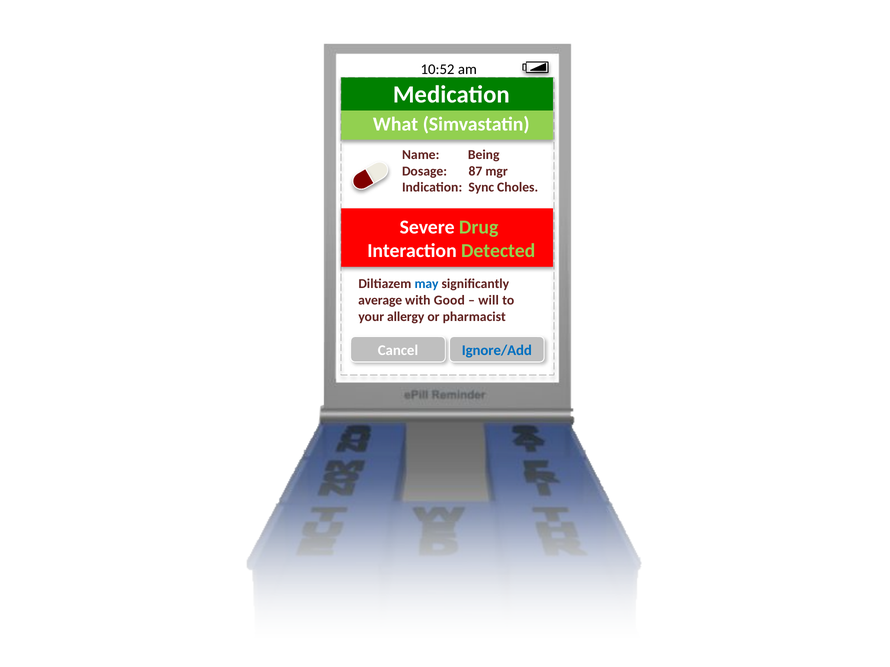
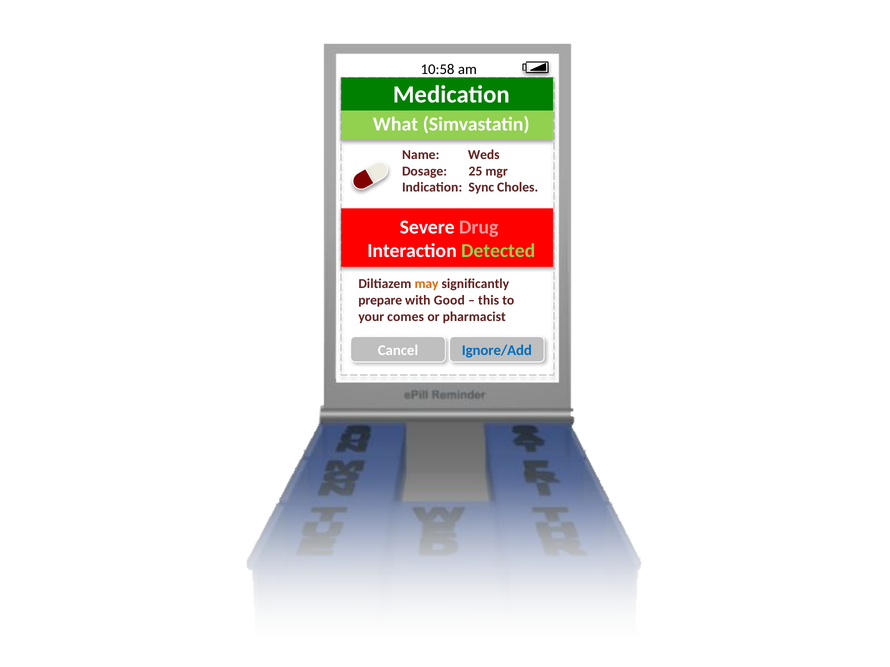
10:52: 10:52 -> 10:58
Being: Being -> Weds
87: 87 -> 25
Drug colour: light green -> pink
may colour: blue -> orange
average: average -> prepare
will: will -> this
allergy: allergy -> comes
